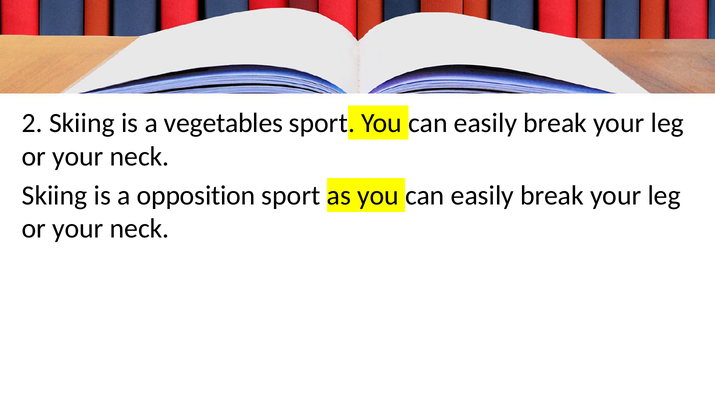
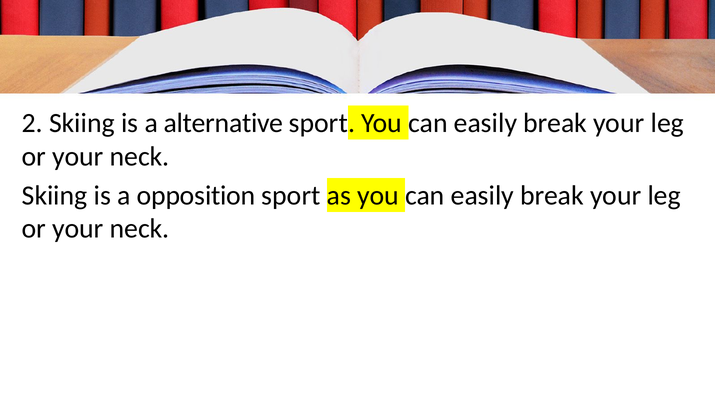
vegetables: vegetables -> alternative
